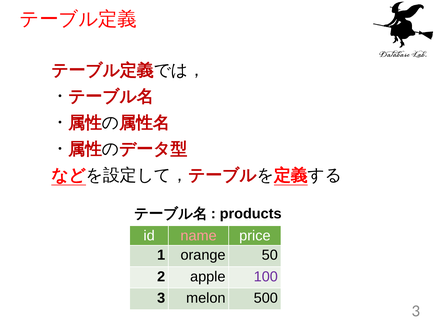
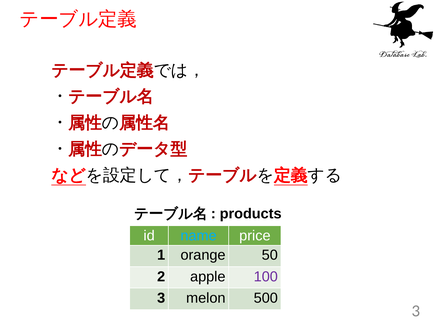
name colour: pink -> light blue
